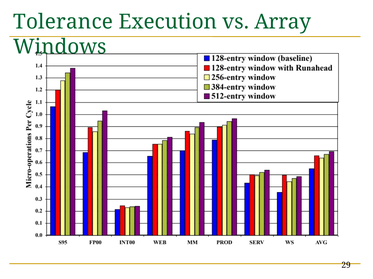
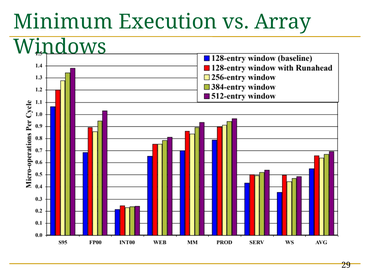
Tolerance: Tolerance -> Minimum
